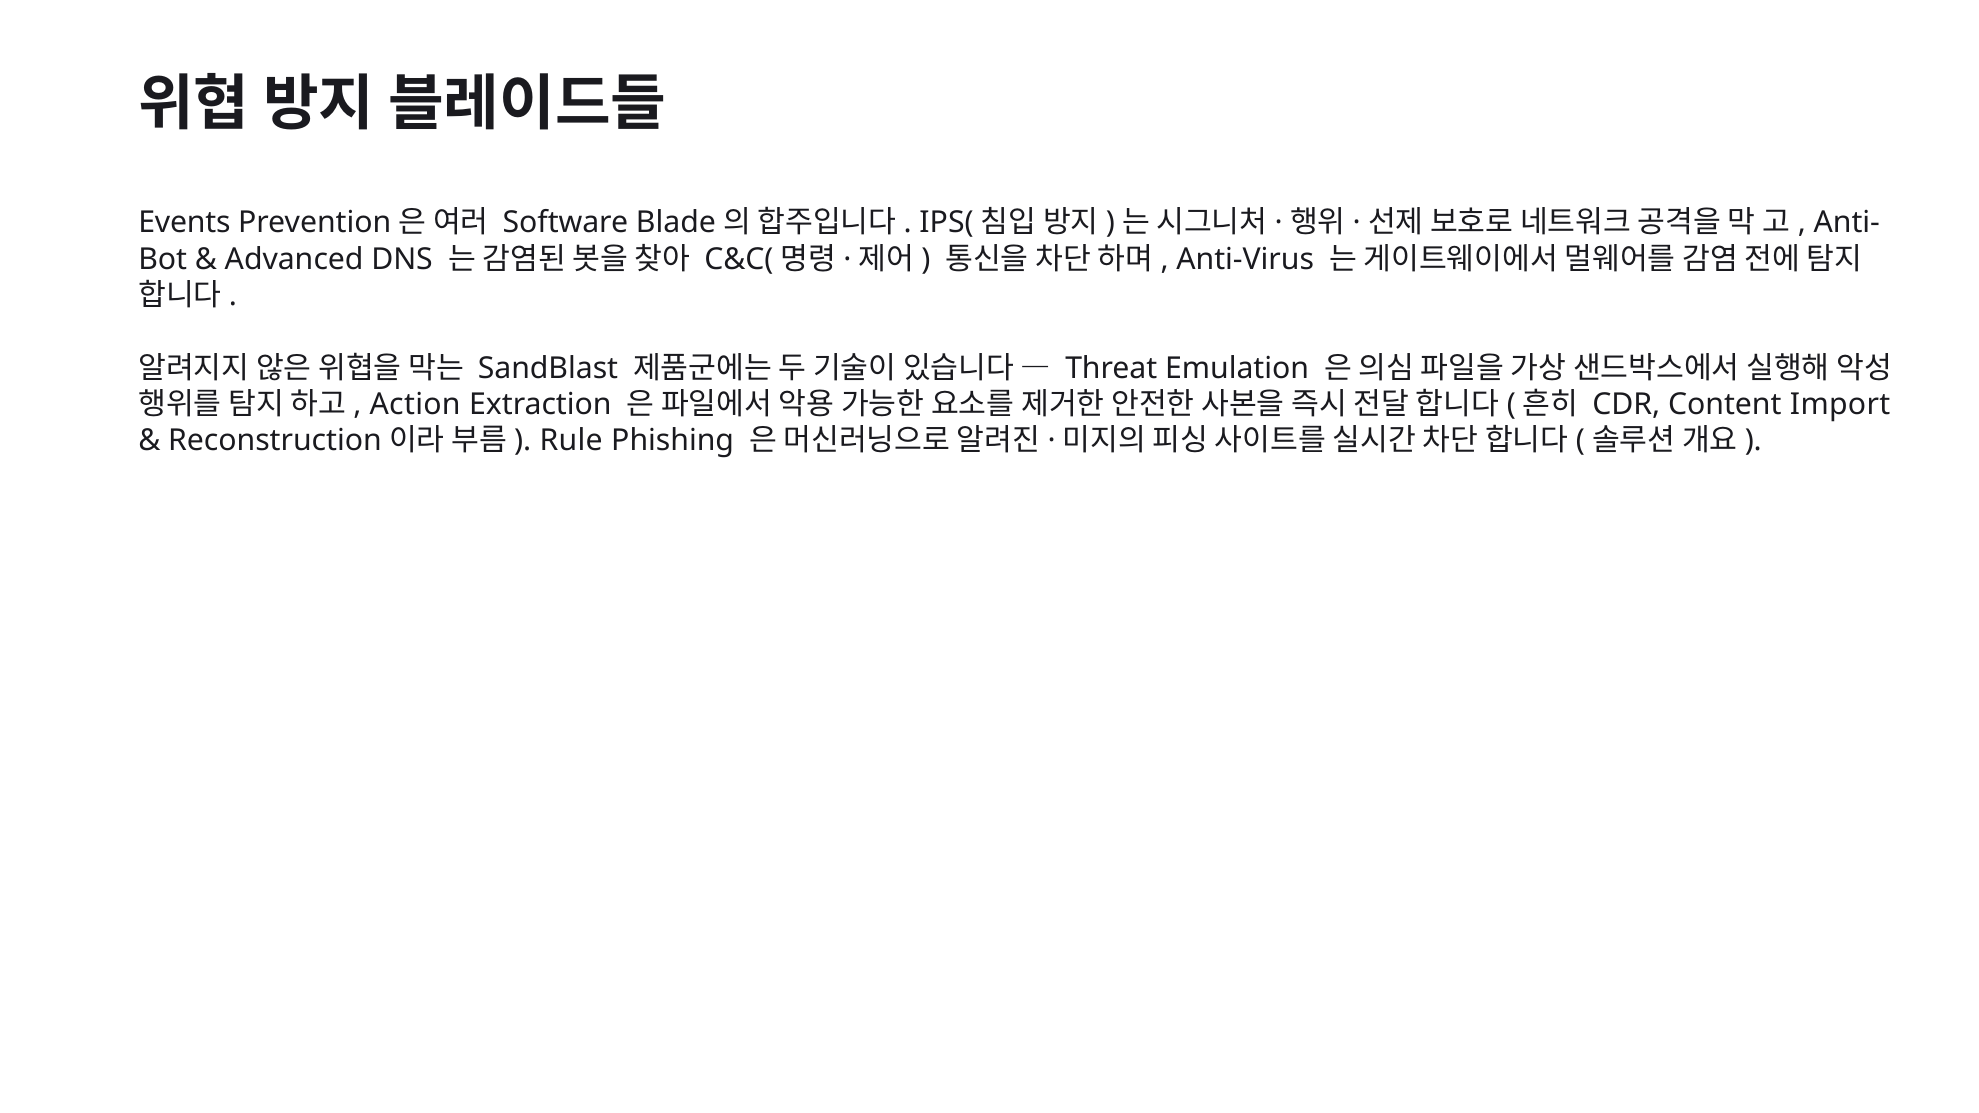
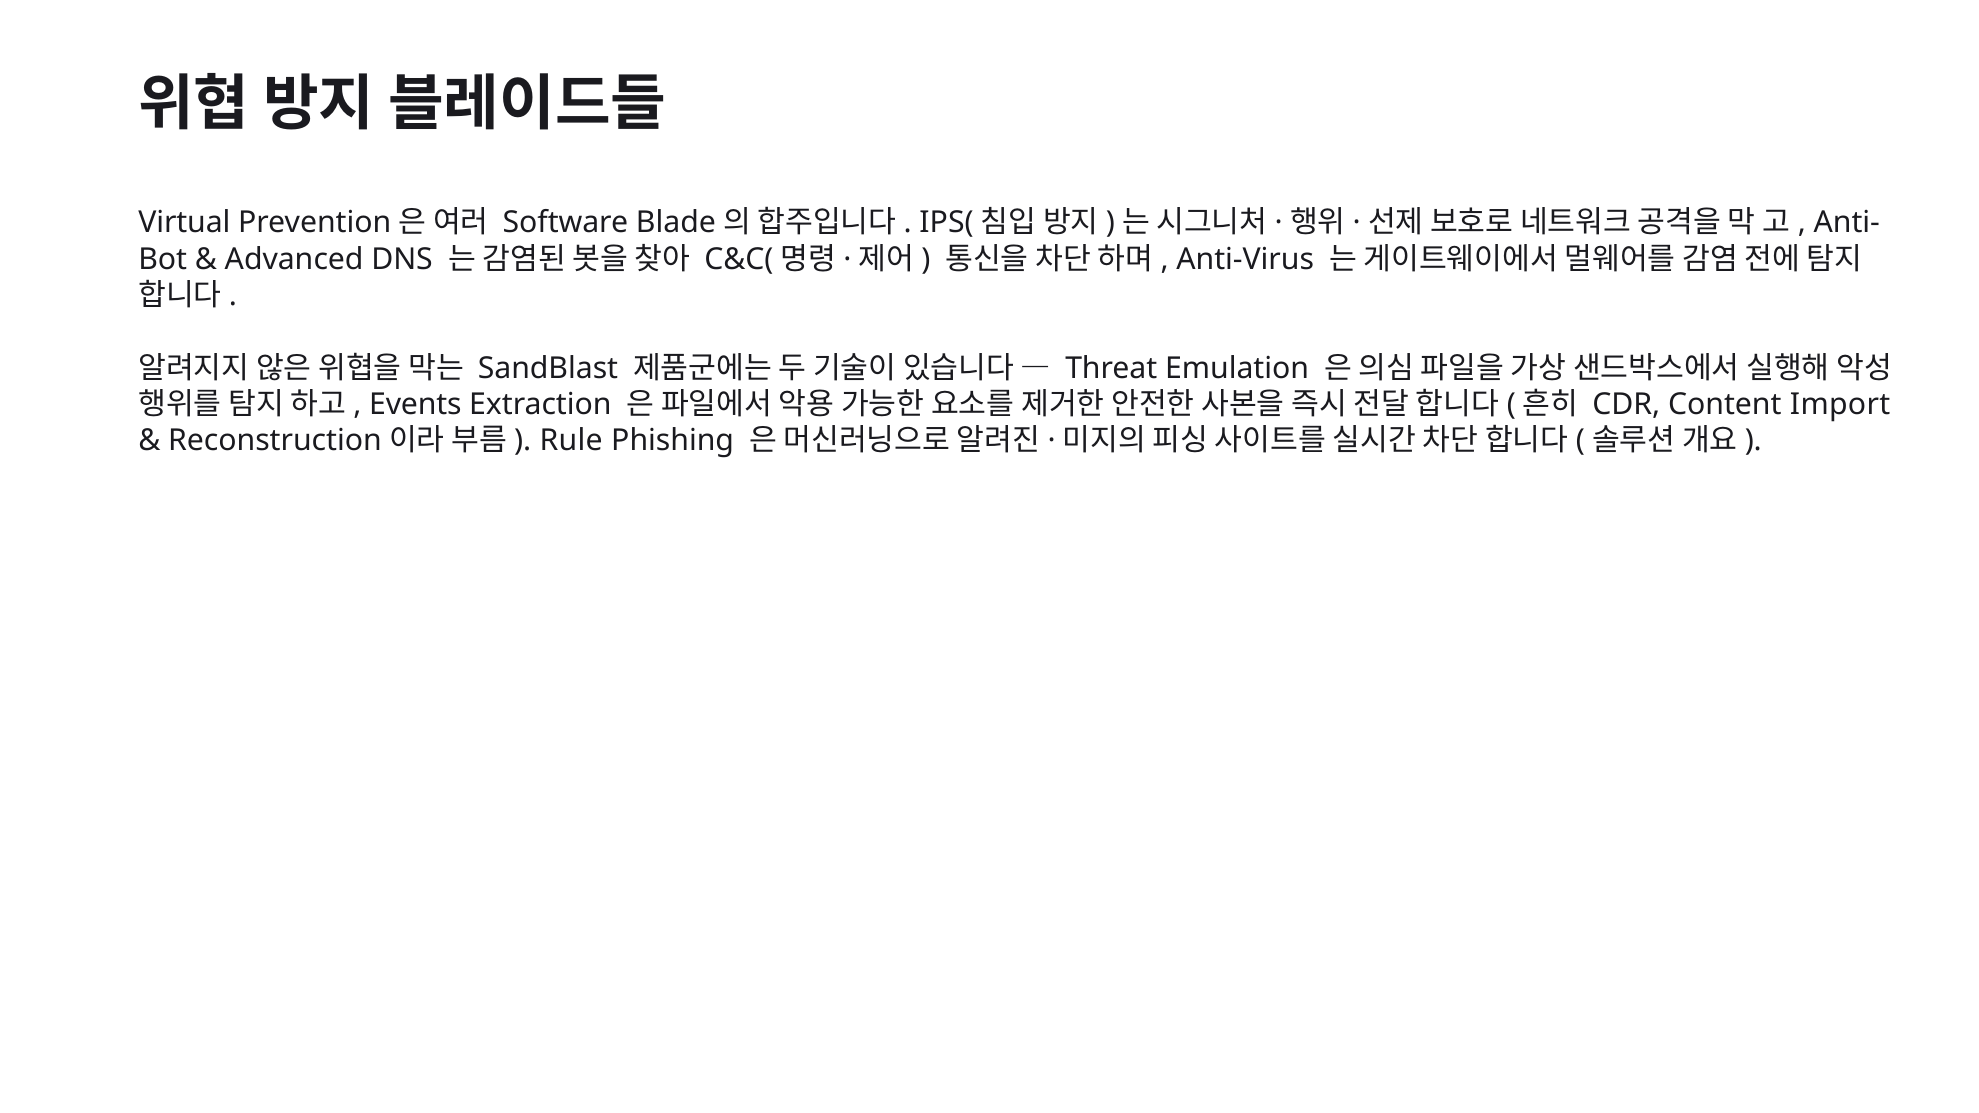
Events: Events -> Virtual
Action: Action -> Events
